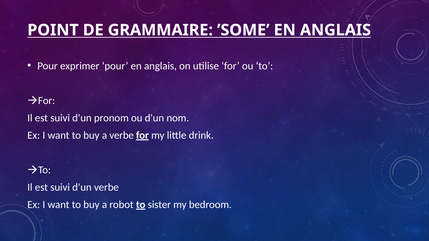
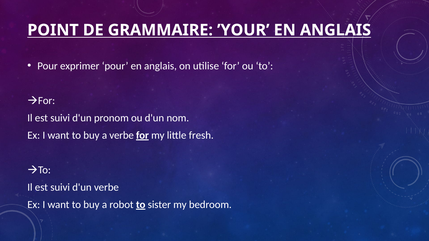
’SOME: ’SOME -> ’YOUR
drink: drink -> fresh
